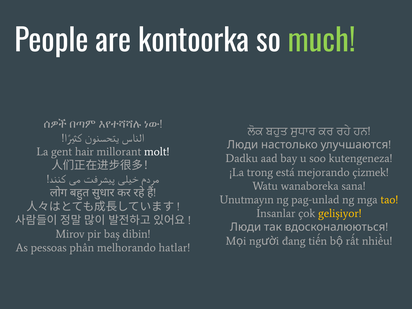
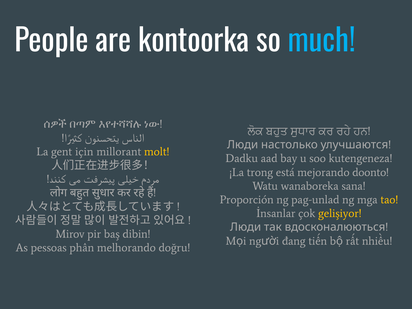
much colour: light green -> light blue
hair: hair -> için
molt colour: white -> yellow
çizmek: çizmek -> doonto
Unutmayın: Unutmayın -> Proporción
hatlar: hatlar -> doğru
